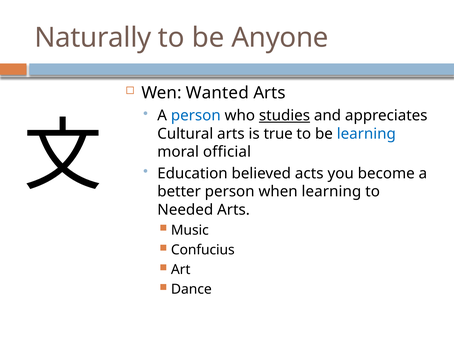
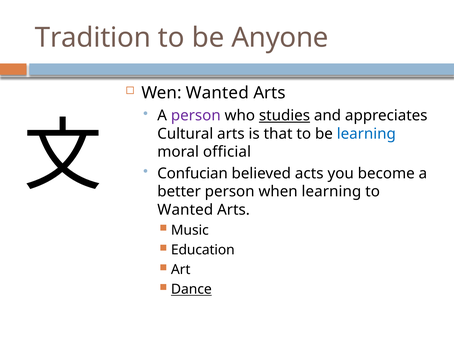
Naturally: Naturally -> Tradition
person at (196, 116) colour: blue -> purple
true: true -> that
Education: Education -> Confucian
Needed at (185, 210): Needed -> Wanted
Confucius: Confucius -> Education
Dance underline: none -> present
